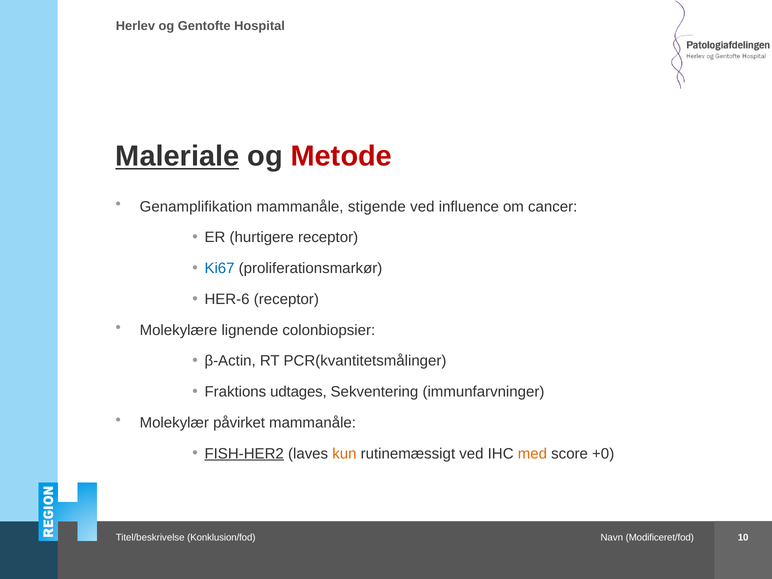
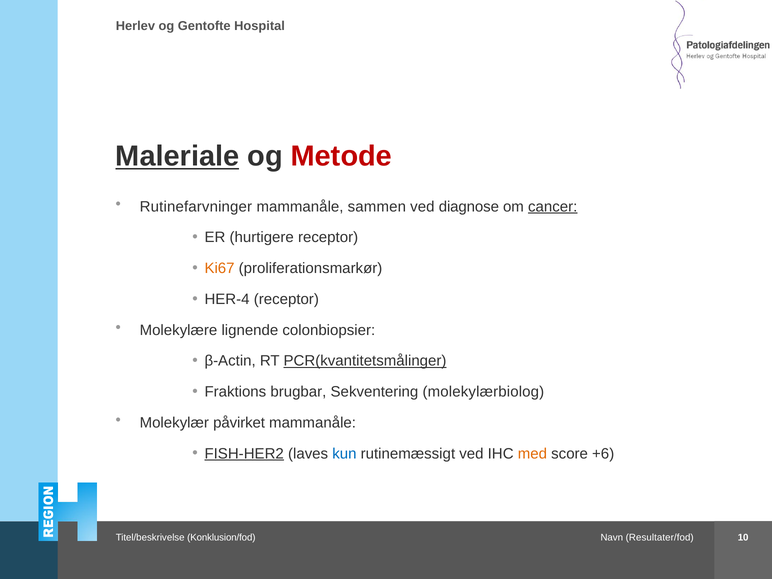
Genamplifikation: Genamplifikation -> Rutinefarvninger
stigende: stigende -> sammen
influence: influence -> diagnose
cancer underline: none -> present
Ki67 colour: blue -> orange
HER-6: HER-6 -> HER-4
PCR(kvantitetsmålinger underline: none -> present
udtages: udtages -> brugbar
immunfarvninger: immunfarvninger -> molekylærbiolog
kun colour: orange -> blue
+0: +0 -> +6
Modificeret/fod: Modificeret/fod -> Resultater/fod
